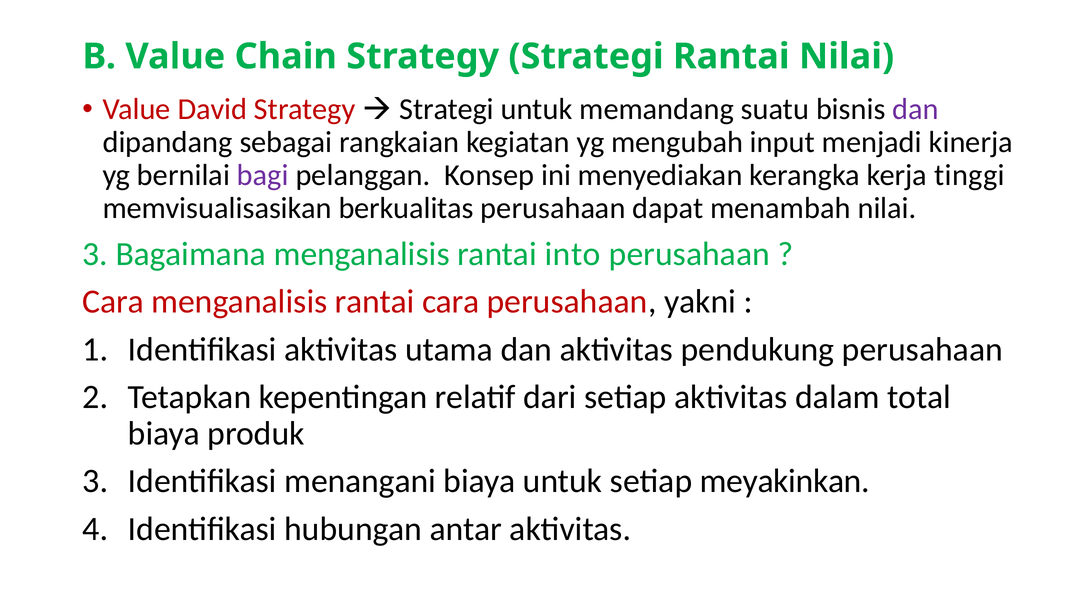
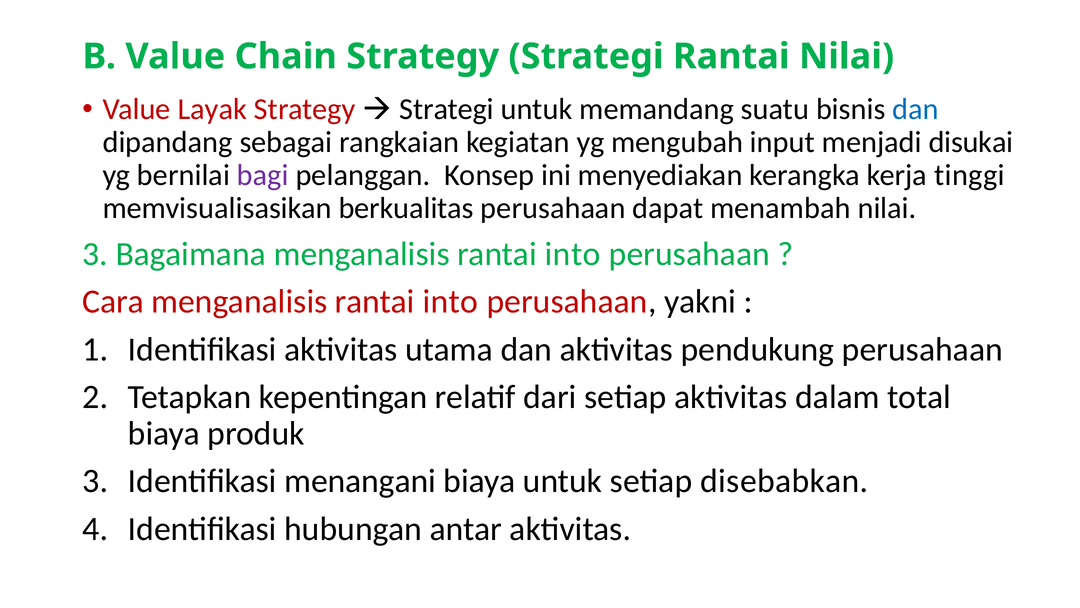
David: David -> Layak
dan at (916, 109) colour: purple -> blue
kinerja: kinerja -> disukai
Cara menganalisis rantai cara: cara -> into
meyakinkan: meyakinkan -> disebabkan
